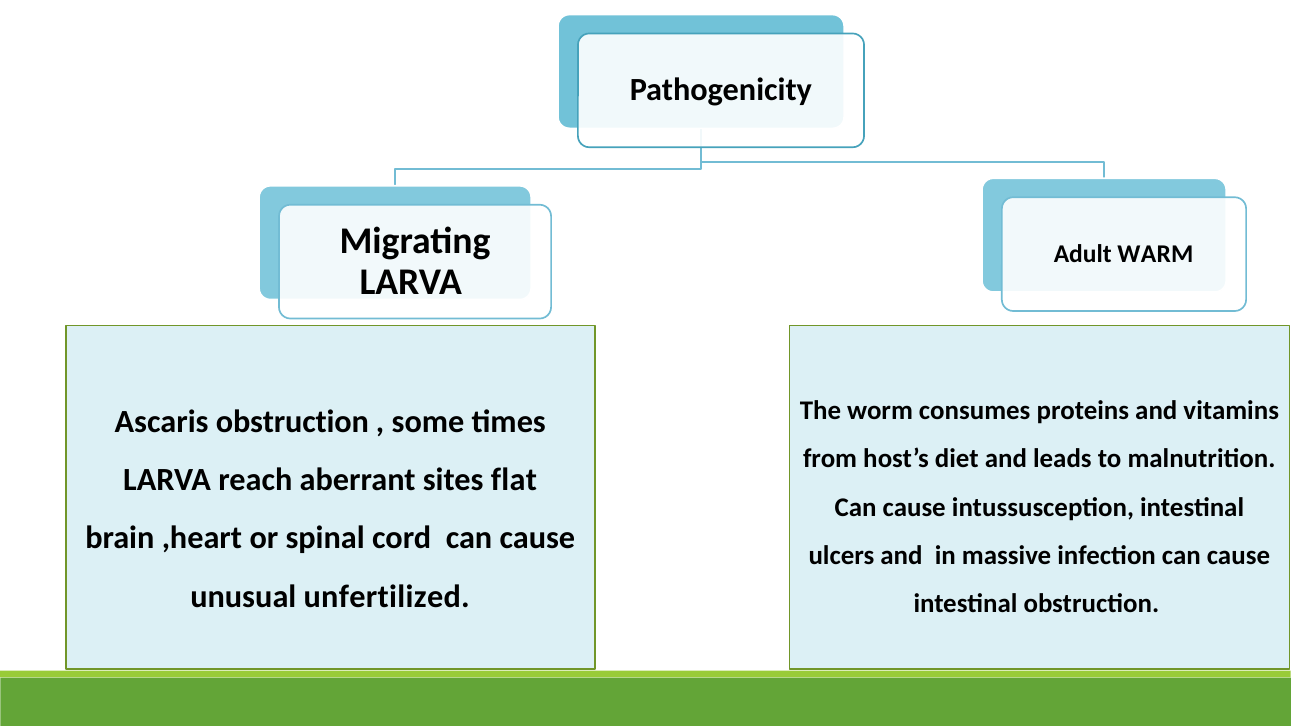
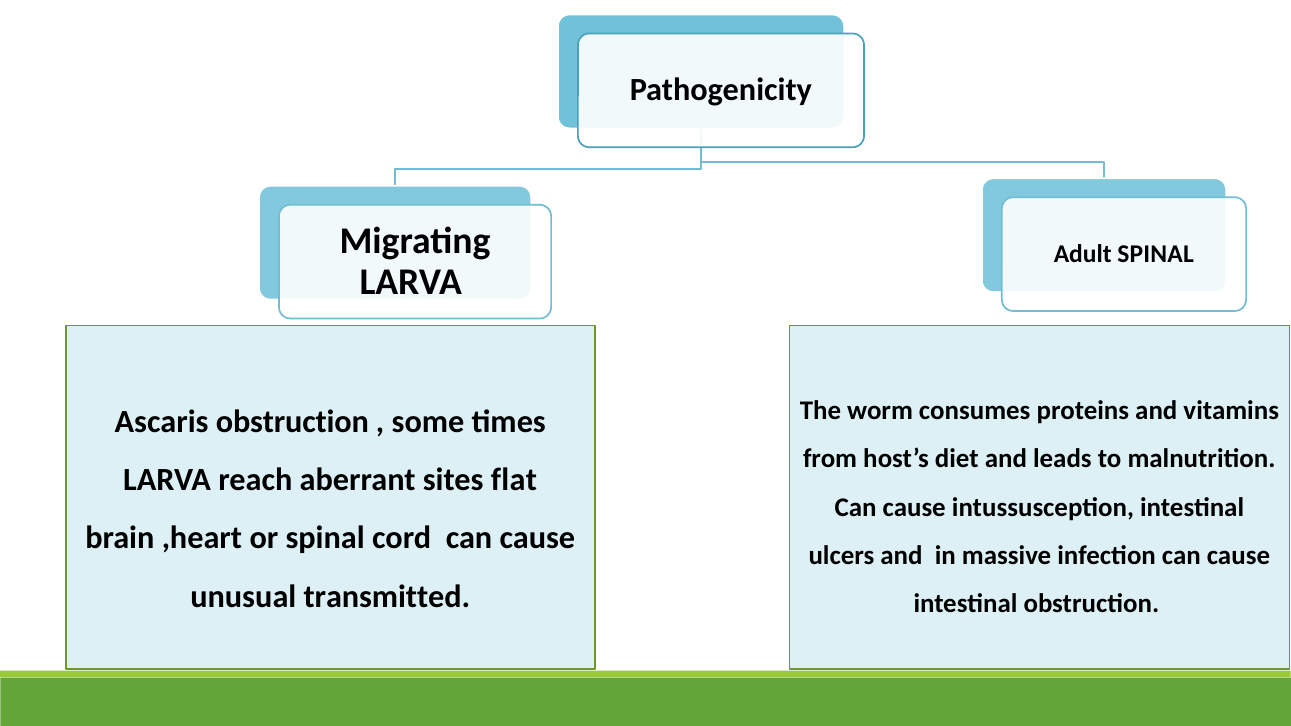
WARM at (1156, 254): WARM -> SPINAL
unfertilized: unfertilized -> transmitted
